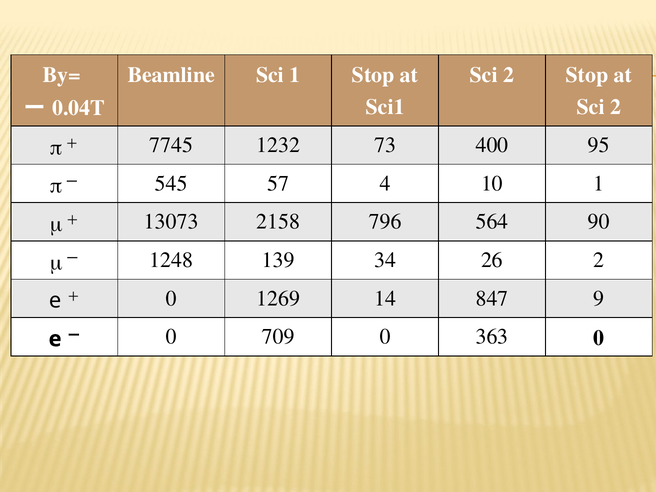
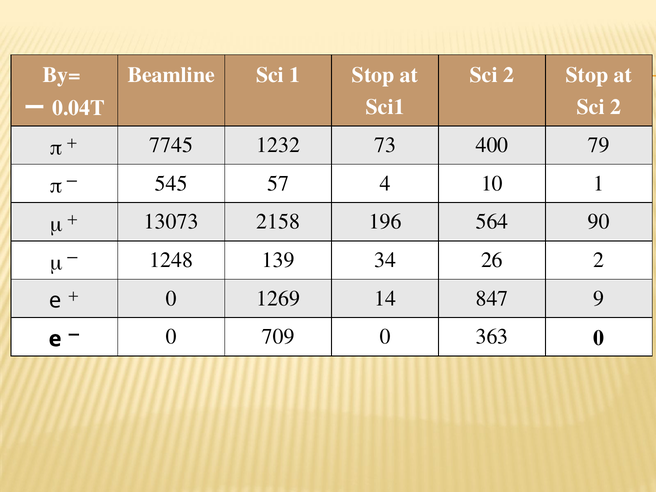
95: 95 -> 79
796: 796 -> 196
